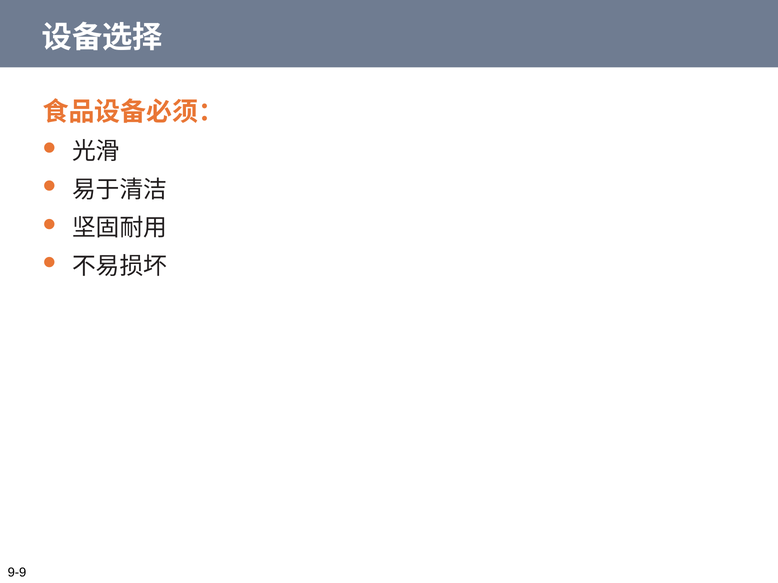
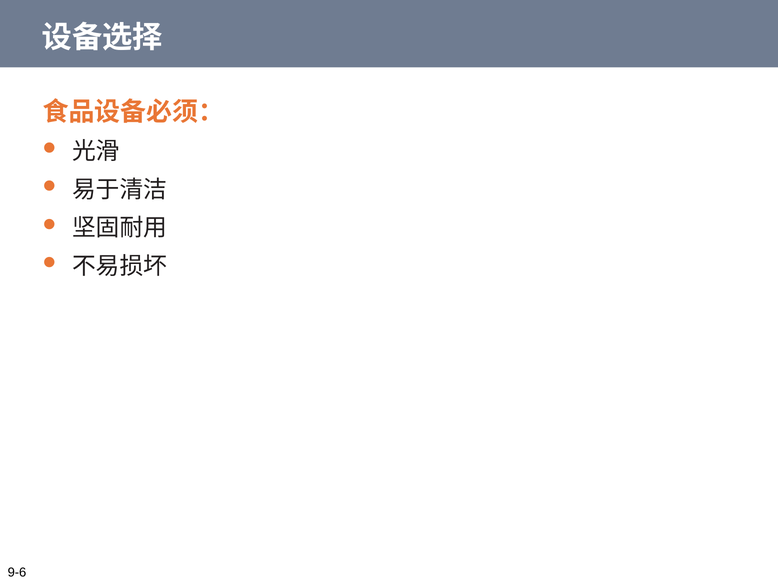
9-9: 9-9 -> 9-6
